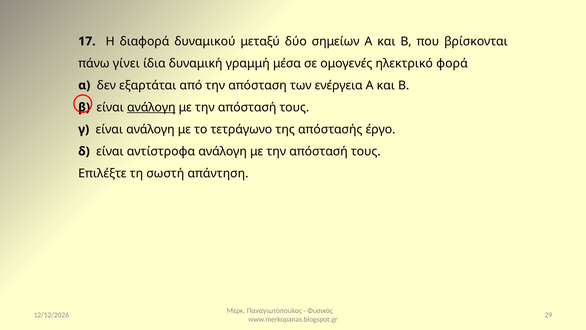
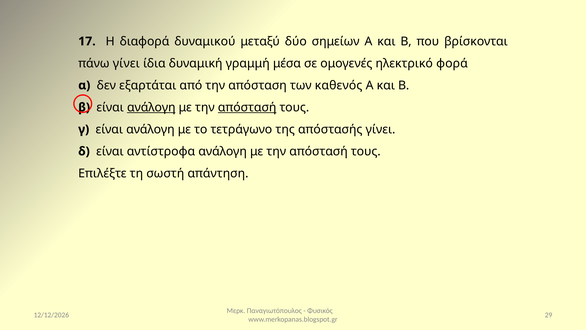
ενέργεια: ενέργεια -> καθενός
απόστασή at (247, 107) underline: none -> present
απόστασής έργο: έργο -> γίνει
